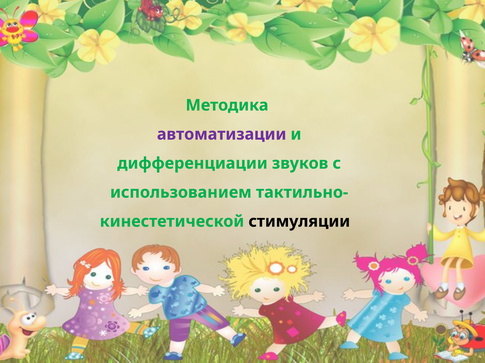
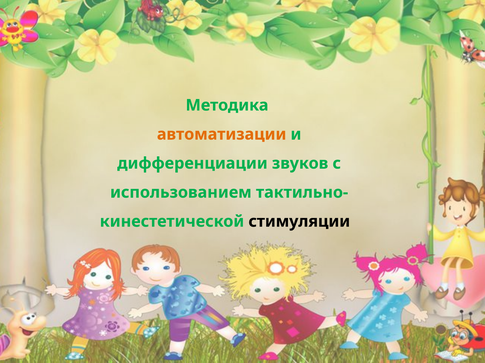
автоматизации colour: purple -> orange
